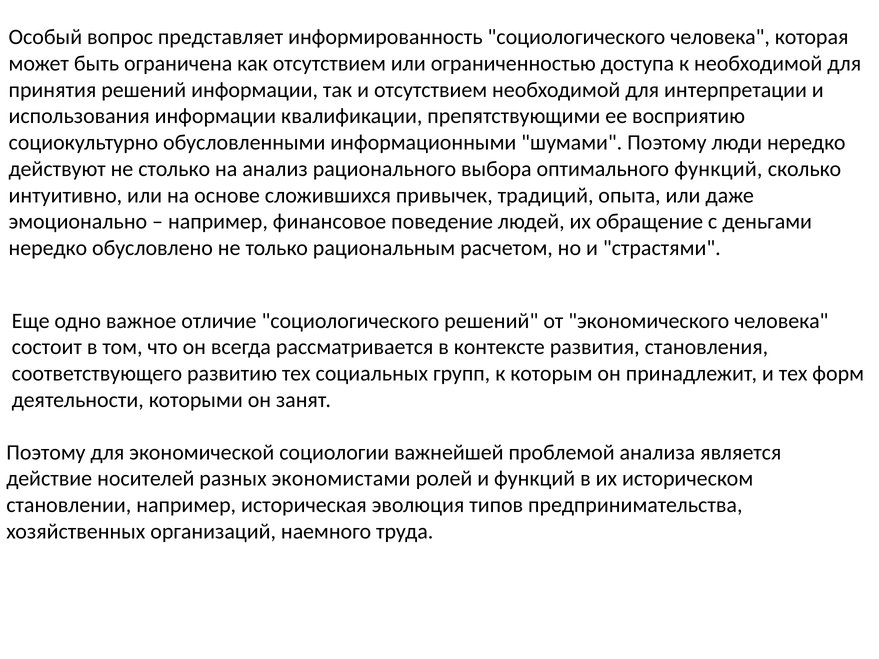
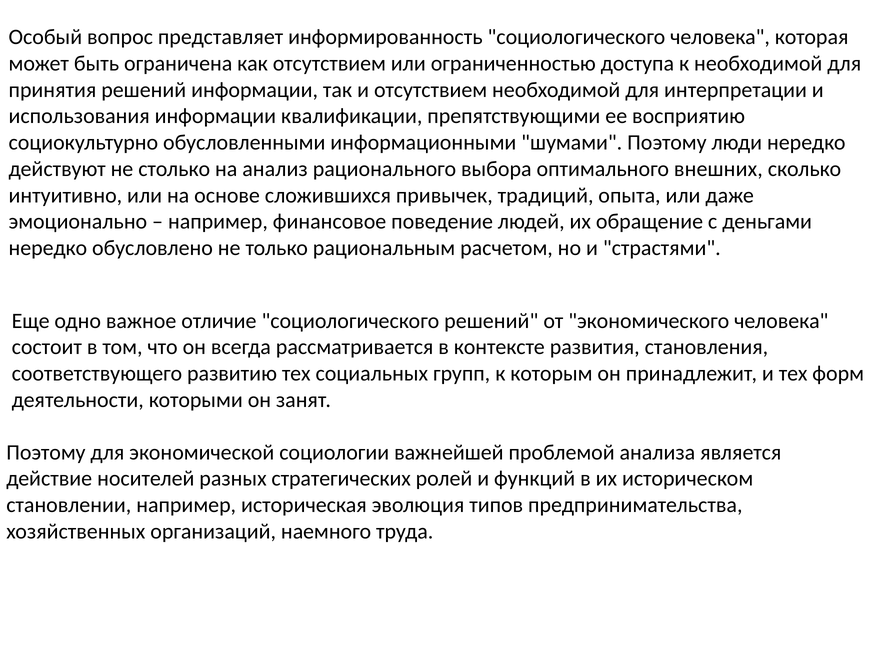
оптимального функций: функций -> внешних
экономистами: экономистами -> стратегических
